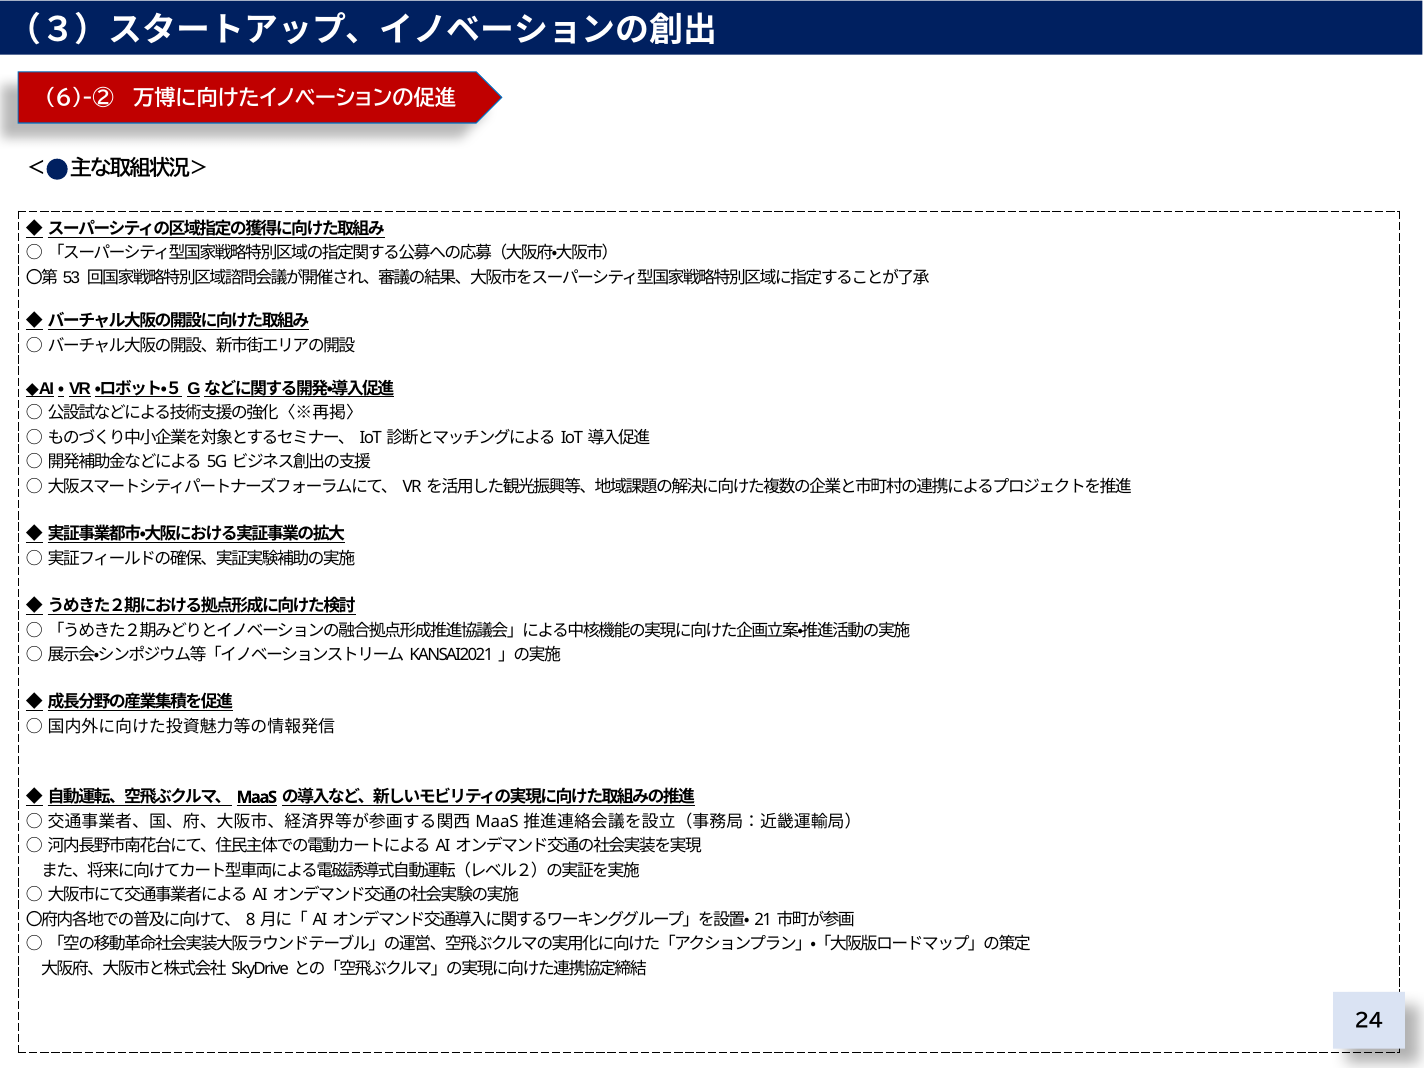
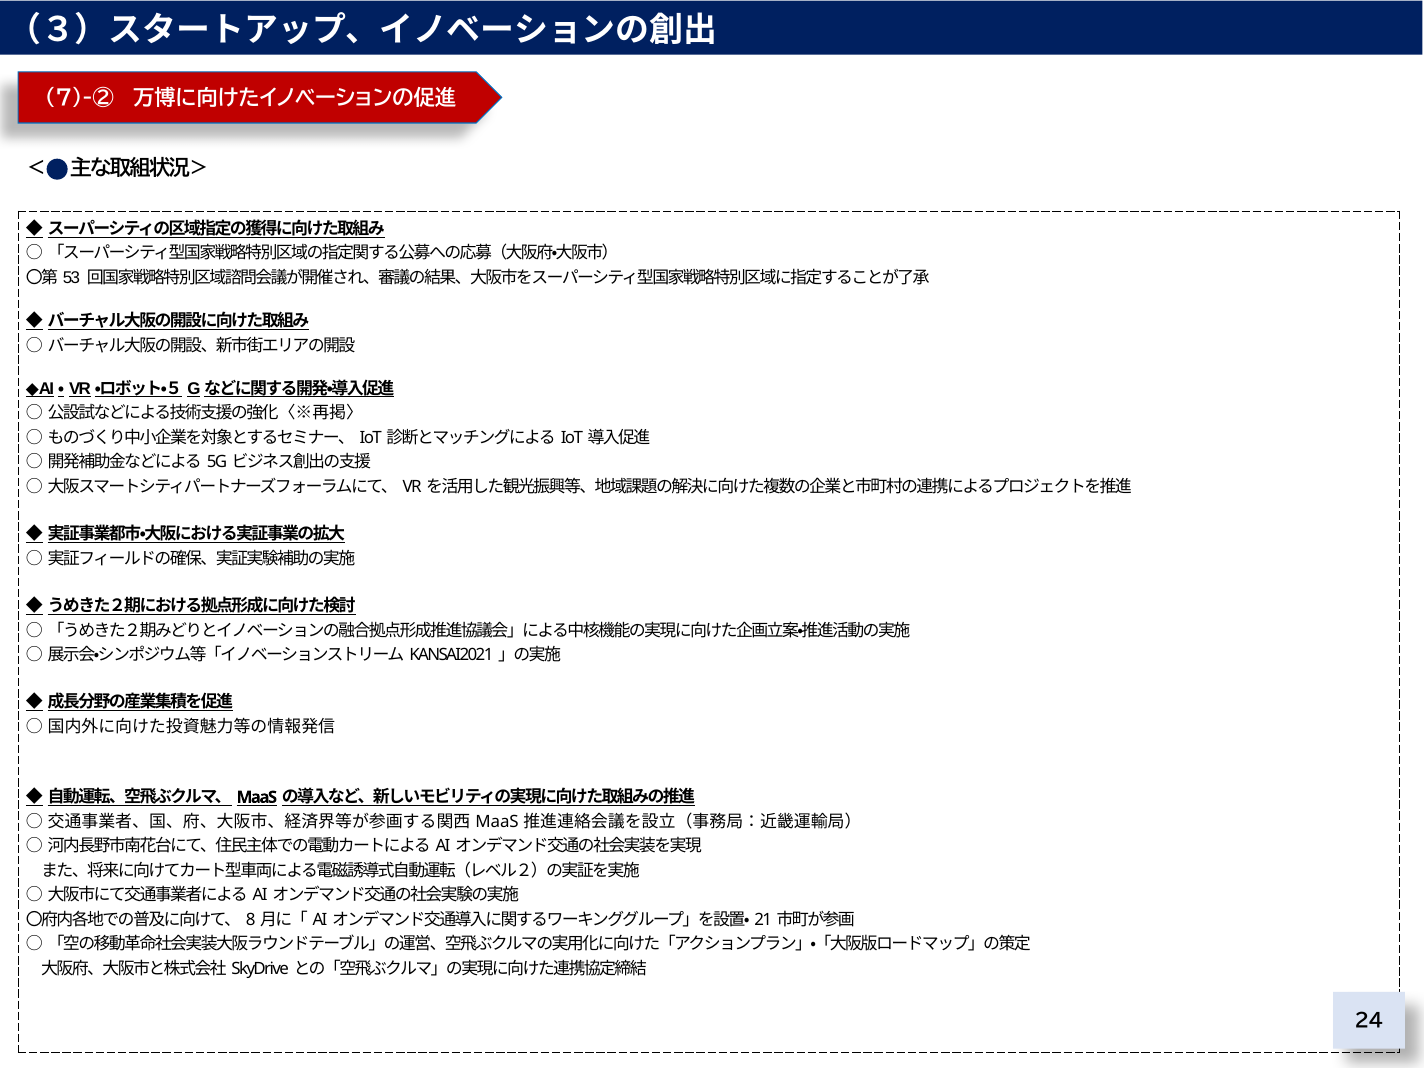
6)-②: 6)-② -> 7)-②
